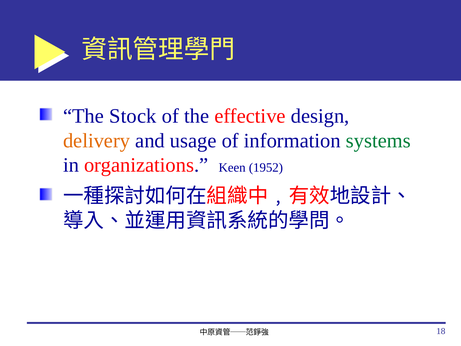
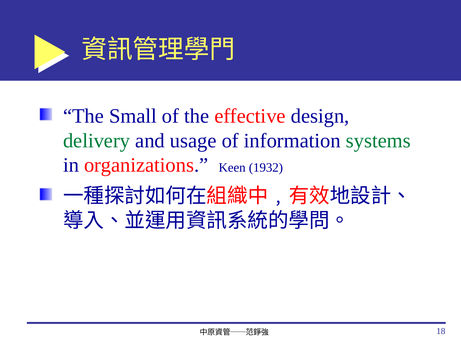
Stock: Stock -> Small
delivery colour: orange -> green
1952: 1952 -> 1932
